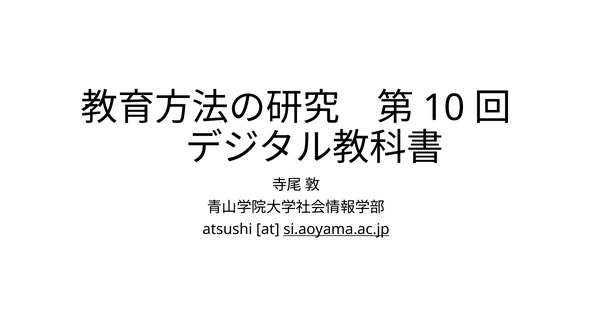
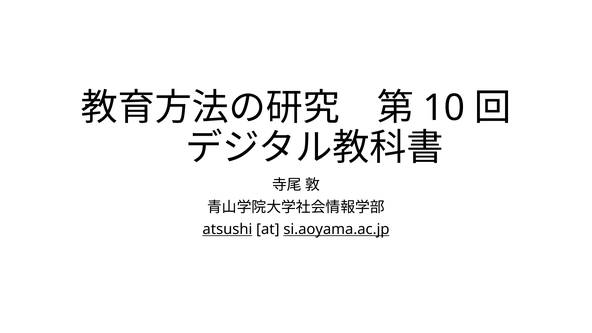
atsushi underline: none -> present
